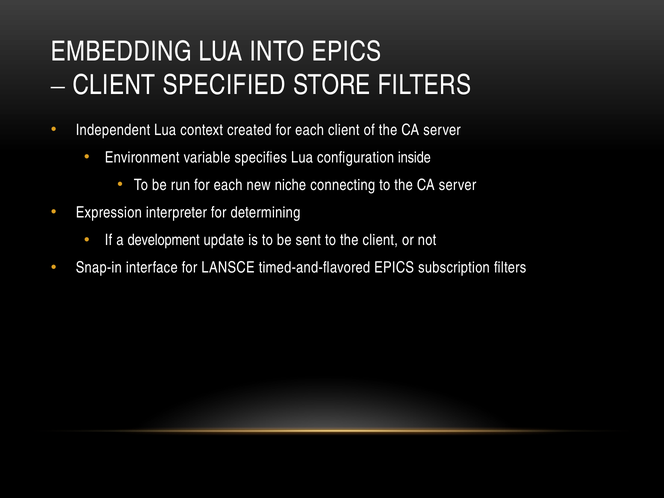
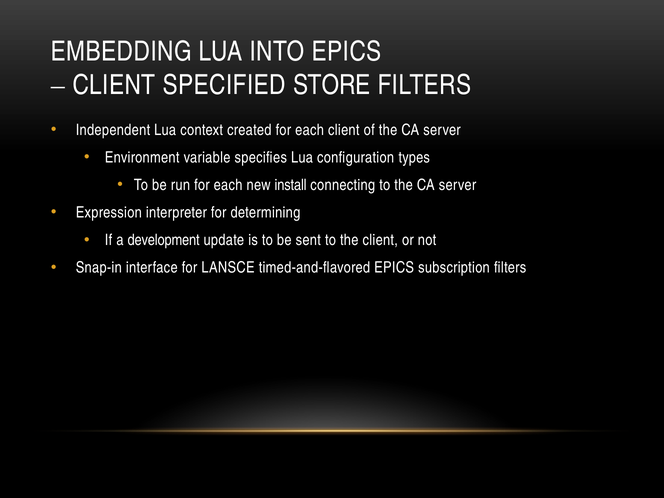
inside: inside -> types
niche: niche -> install
